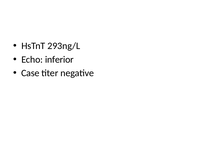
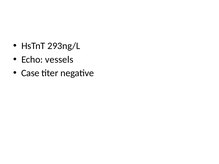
inferior: inferior -> vessels
